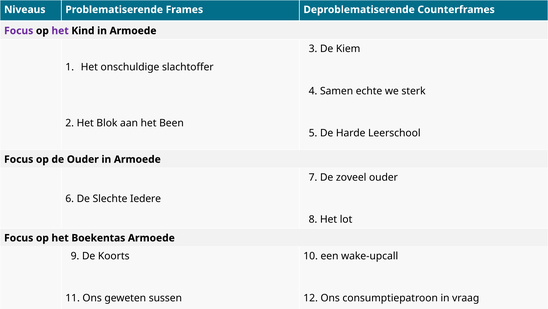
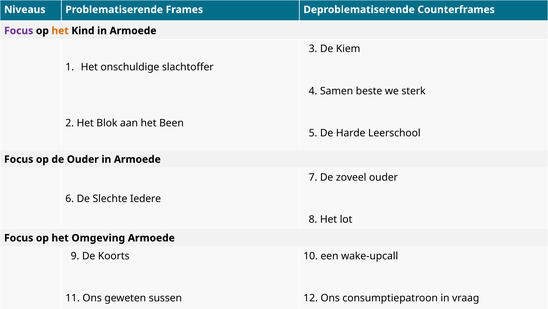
het at (60, 31) colour: purple -> orange
echte: echte -> beste
Boekentas: Boekentas -> Omgeving
